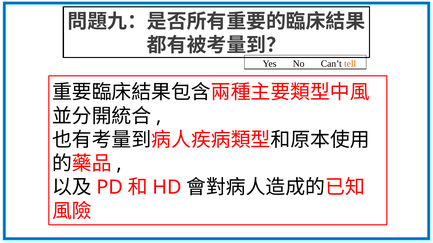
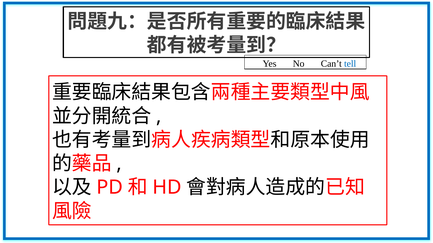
tell colour: orange -> blue
